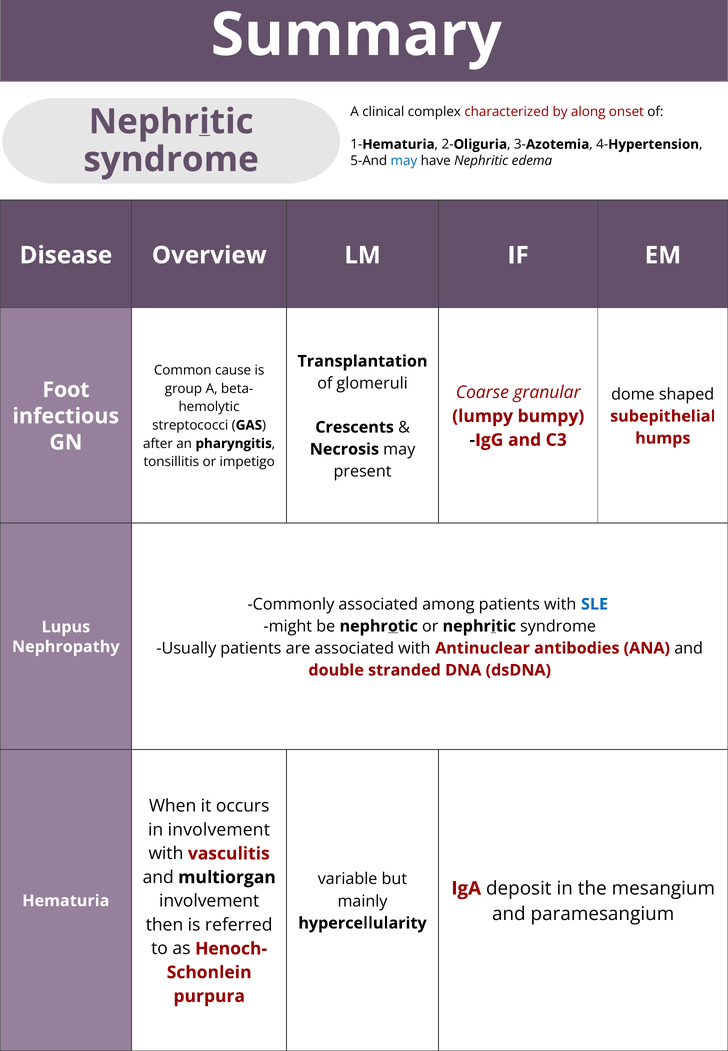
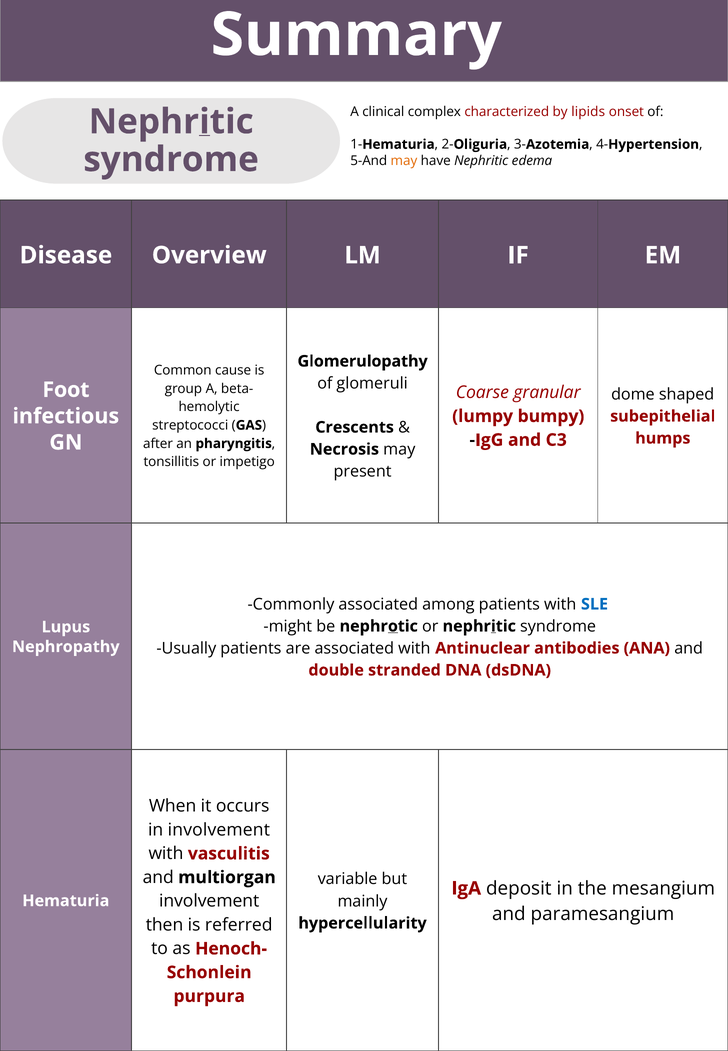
along: along -> lipids
may at (404, 161) colour: blue -> orange
Transplantation: Transplantation -> Glomerulopathy
